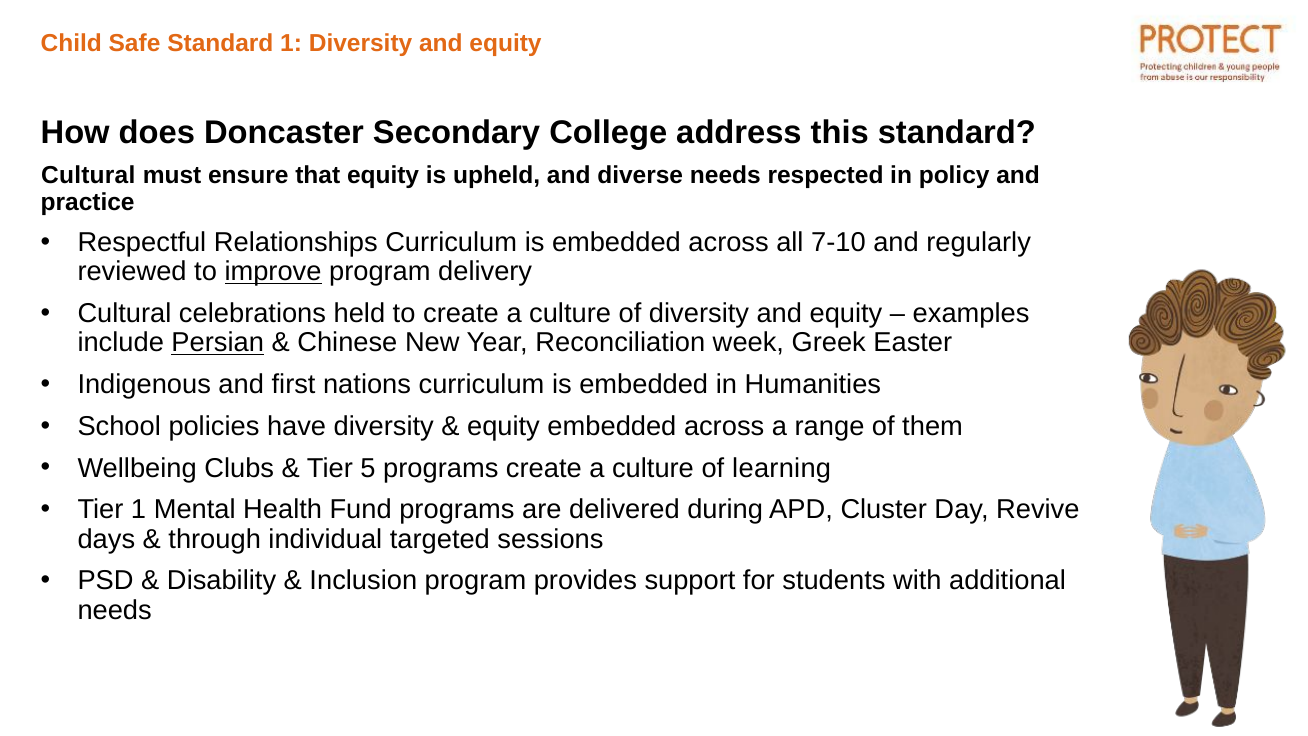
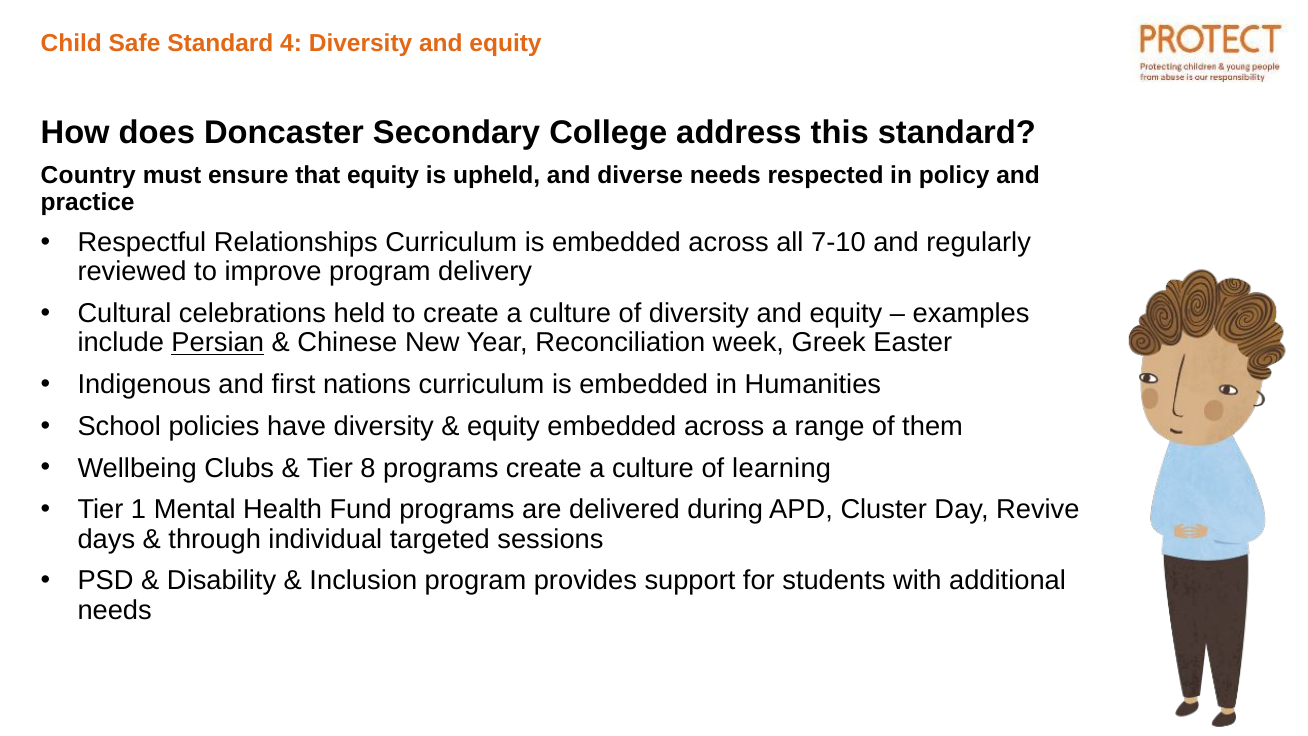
Standard 1: 1 -> 4
Cultural at (88, 175): Cultural -> Country
improve underline: present -> none
5: 5 -> 8
